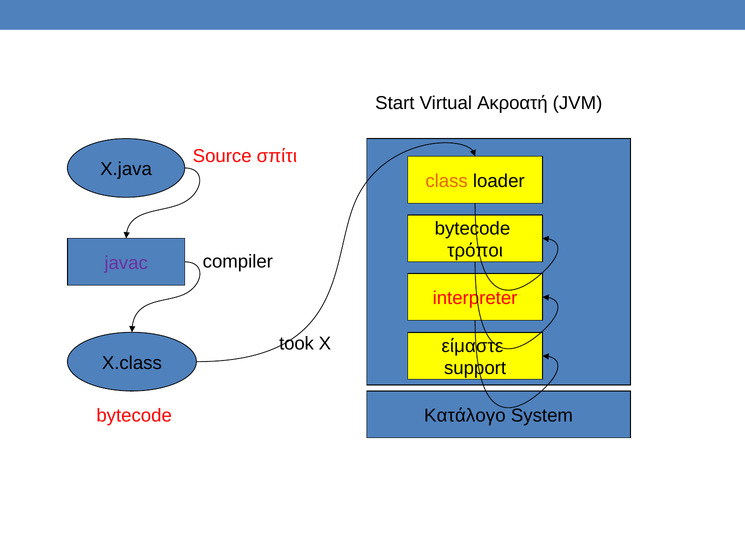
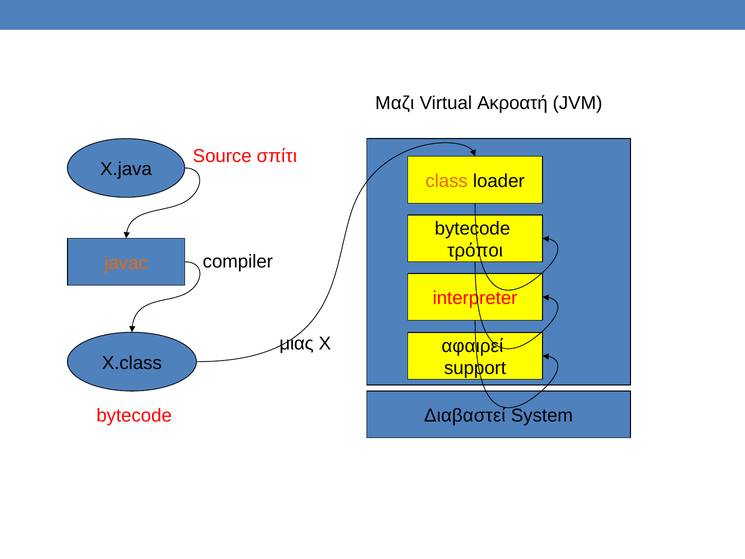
Start: Start -> Μαζι
javac colour: purple -> orange
took: took -> μιας
είμαστε: είμαστε -> αφαιρεί
Κατάλογο: Κατάλογο -> Διαβαστεί
